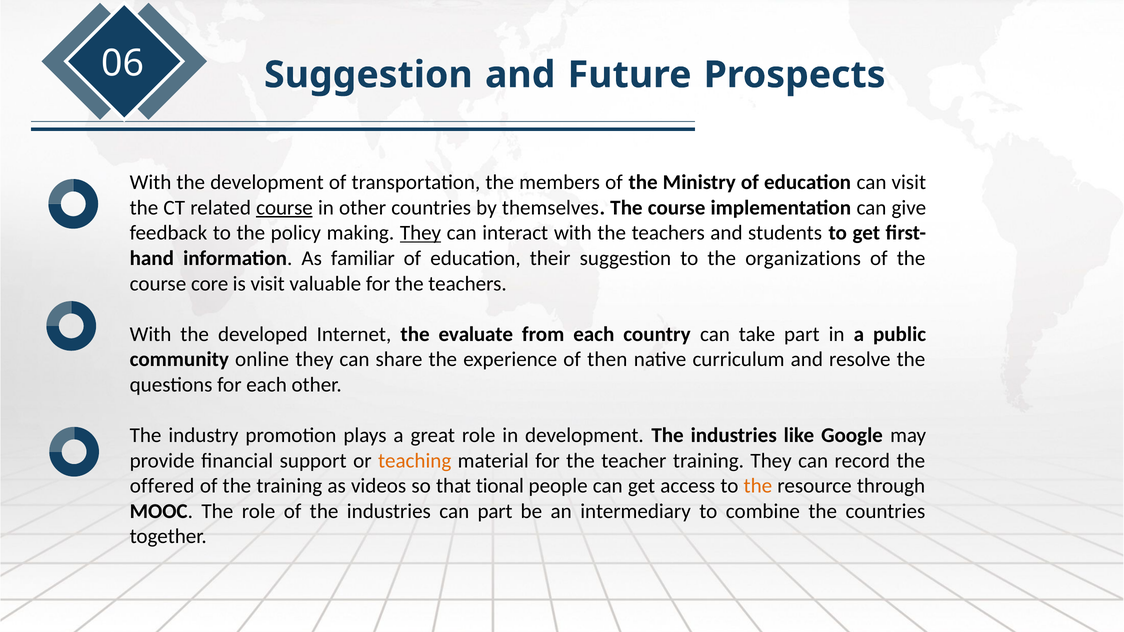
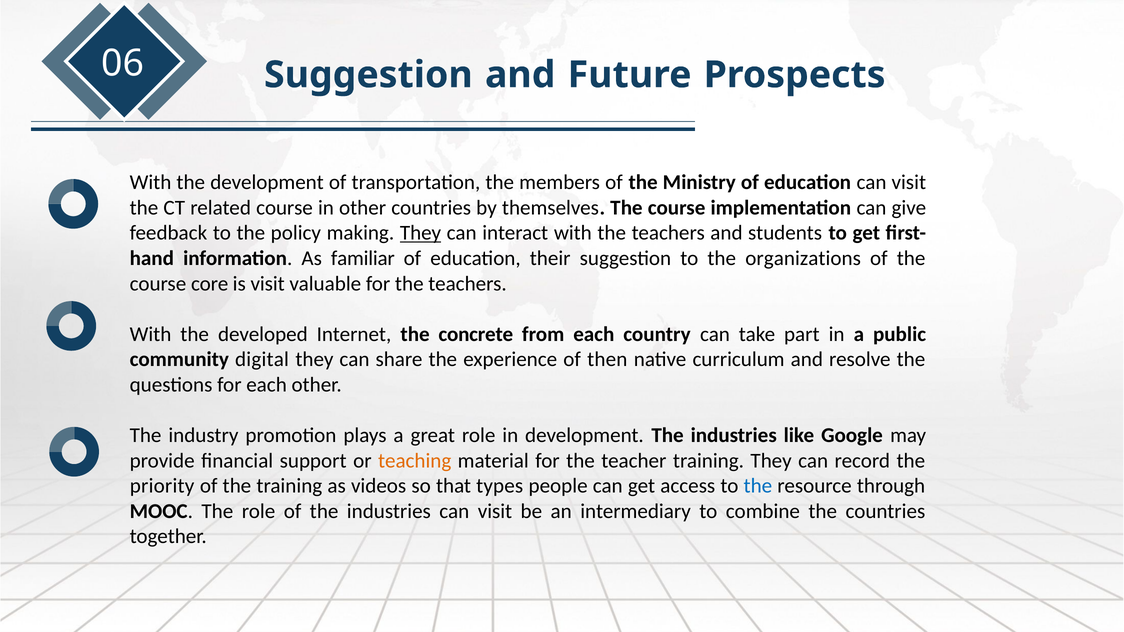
course at (285, 208) underline: present -> none
evaluate: evaluate -> concrete
online: online -> digital
offered: offered -> priority
tional: tional -> types
the at (758, 486) colour: orange -> blue
industries can part: part -> visit
